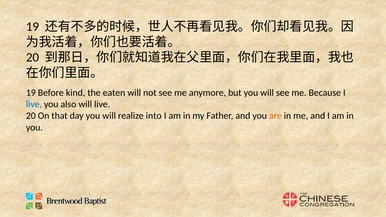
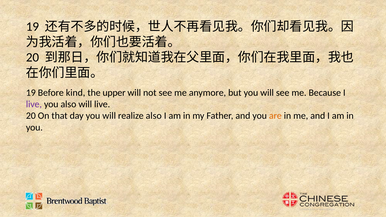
eaten: eaten -> upper
live at (34, 104) colour: blue -> purple
realize into: into -> also
